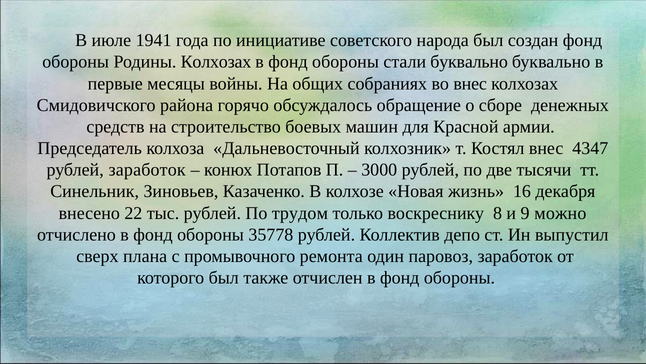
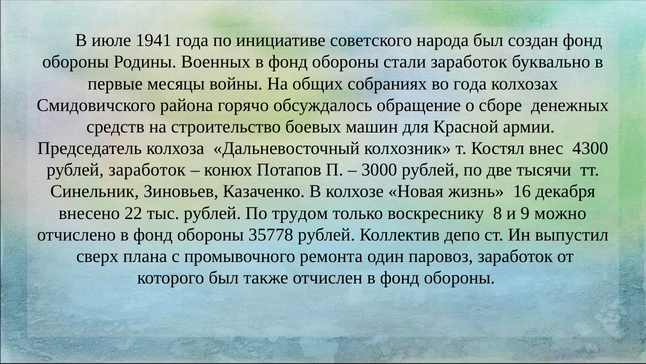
Родины Колхозах: Колхозах -> Военных
стали буквально: буквально -> заработок
во внес: внес -> года
4347: 4347 -> 4300
